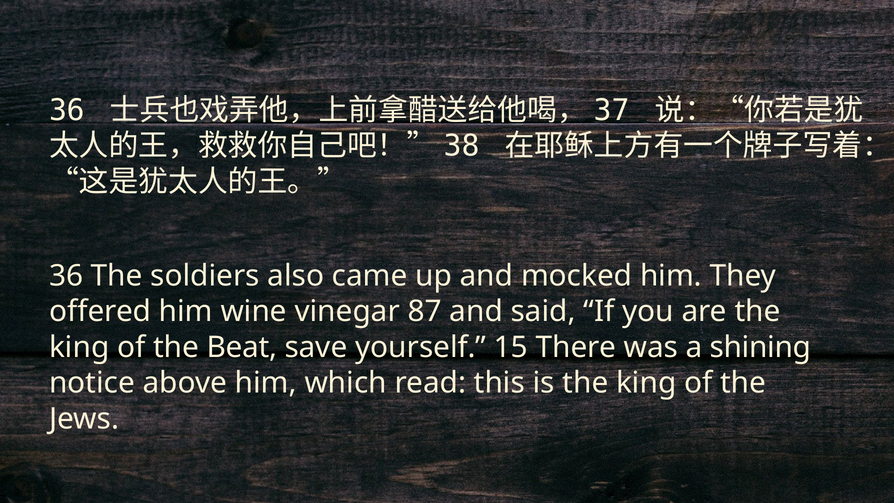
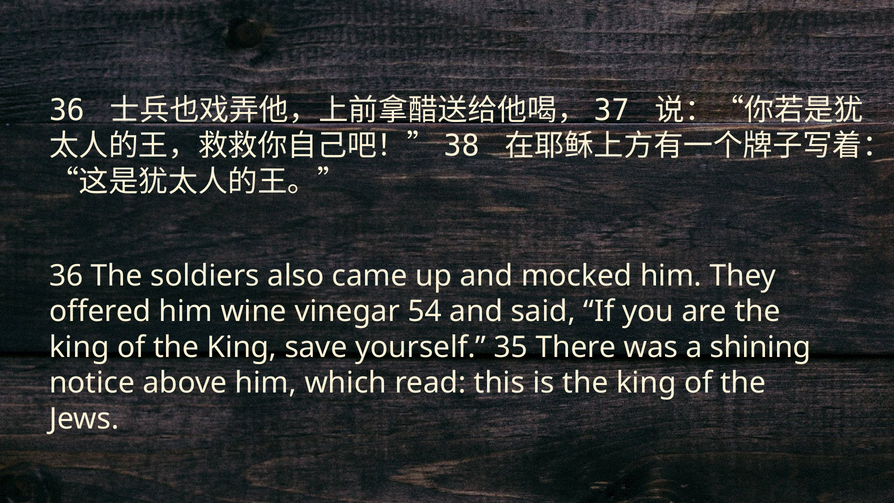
87: 87 -> 54
of the Beat: Beat -> King
15: 15 -> 35
